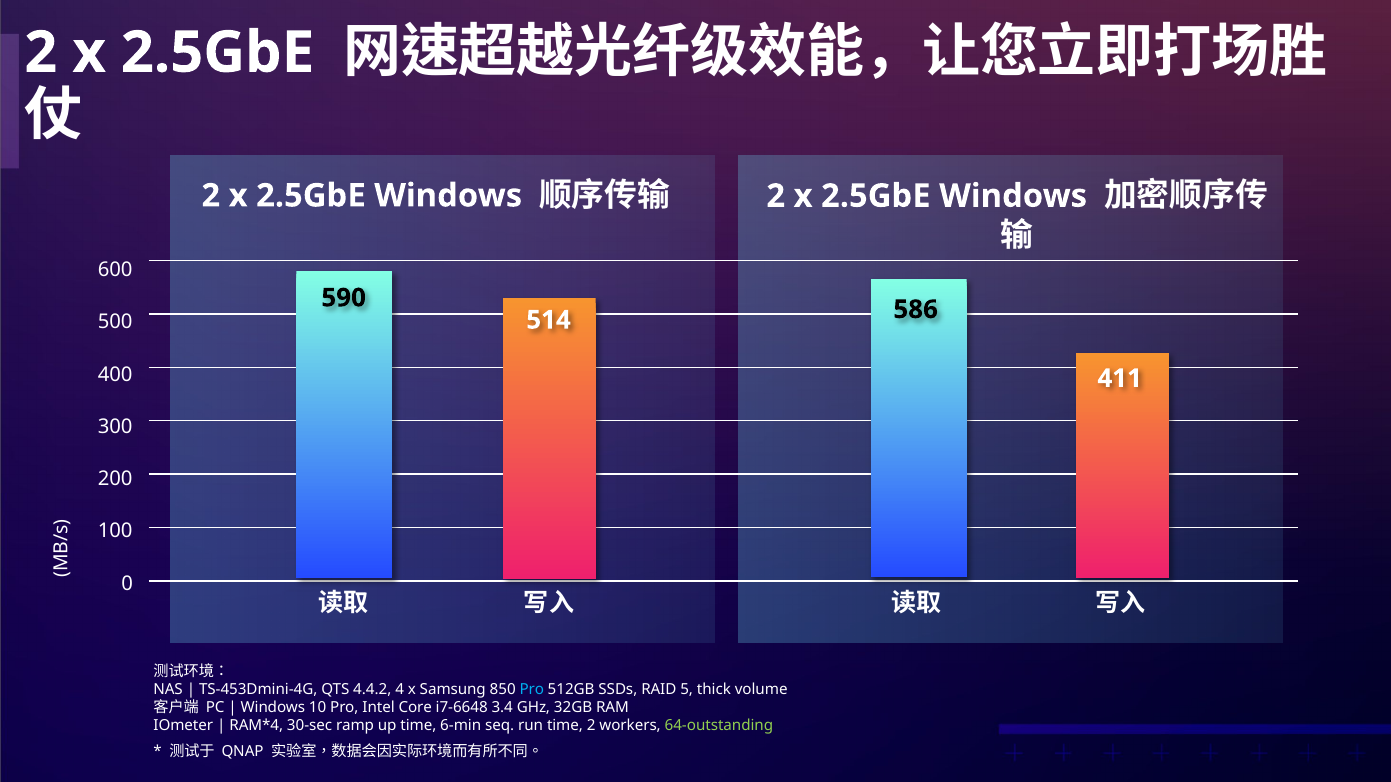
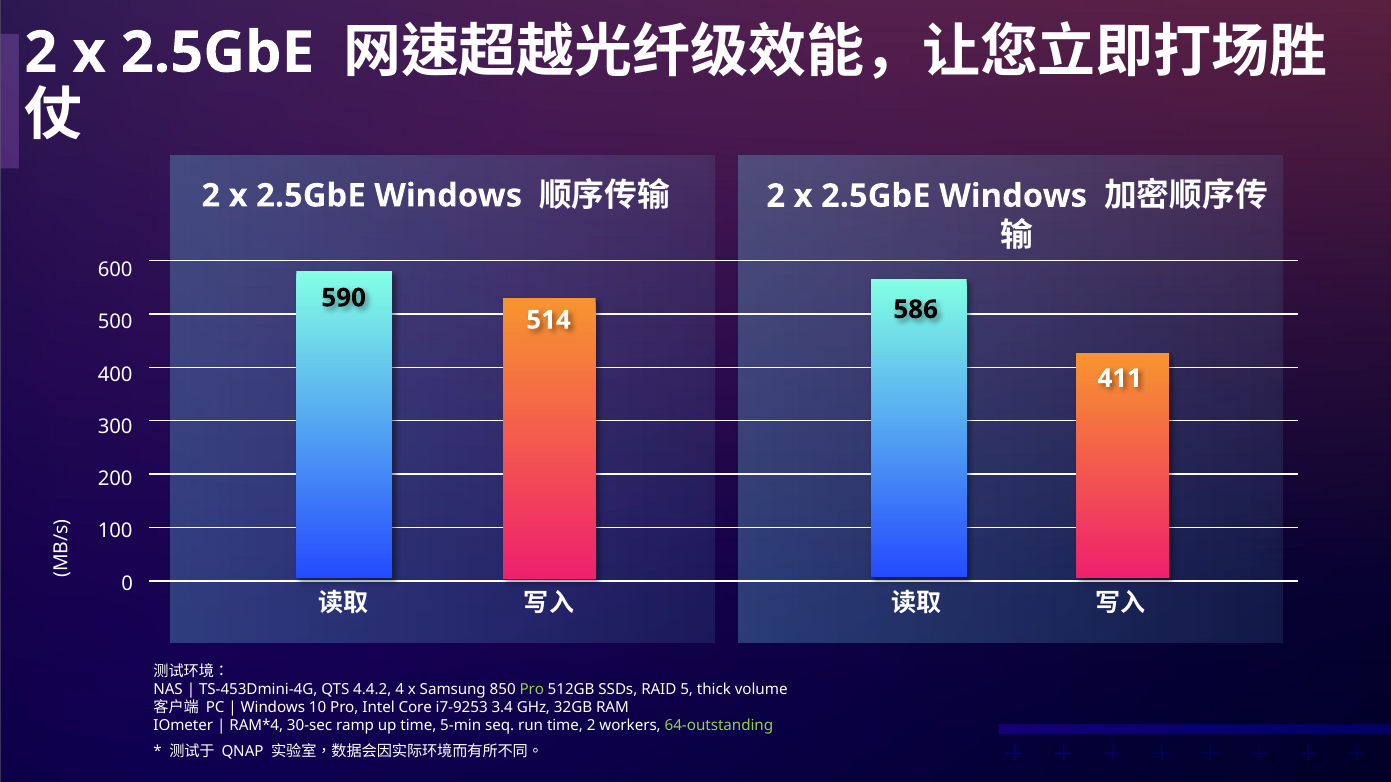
Pro at (532, 690) colour: light blue -> light green
i7-6648: i7-6648 -> i7-9253
6-min: 6-min -> 5-min
